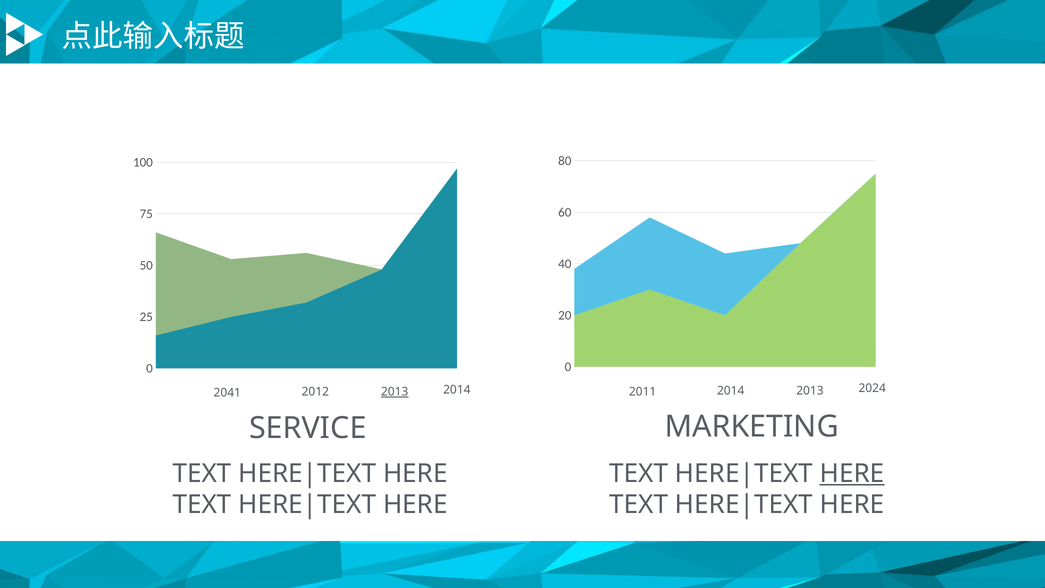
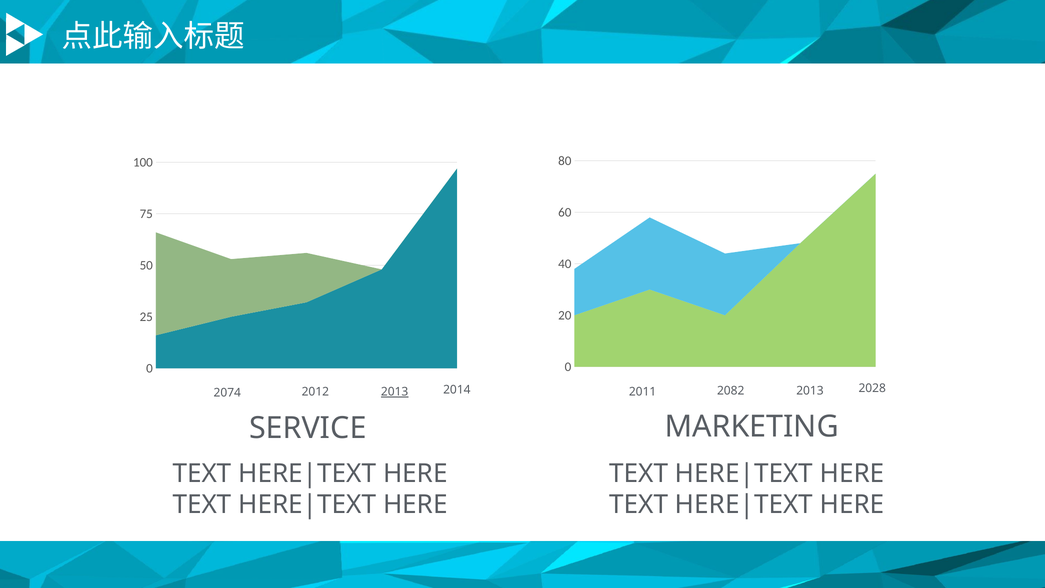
2041: 2041 -> 2074
2011 2014: 2014 -> 2082
2024: 2024 -> 2028
HERE at (852, 473) underline: present -> none
